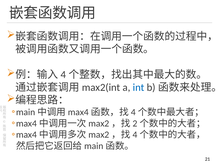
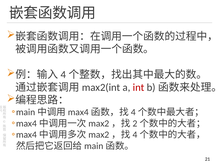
int colour: blue -> red
